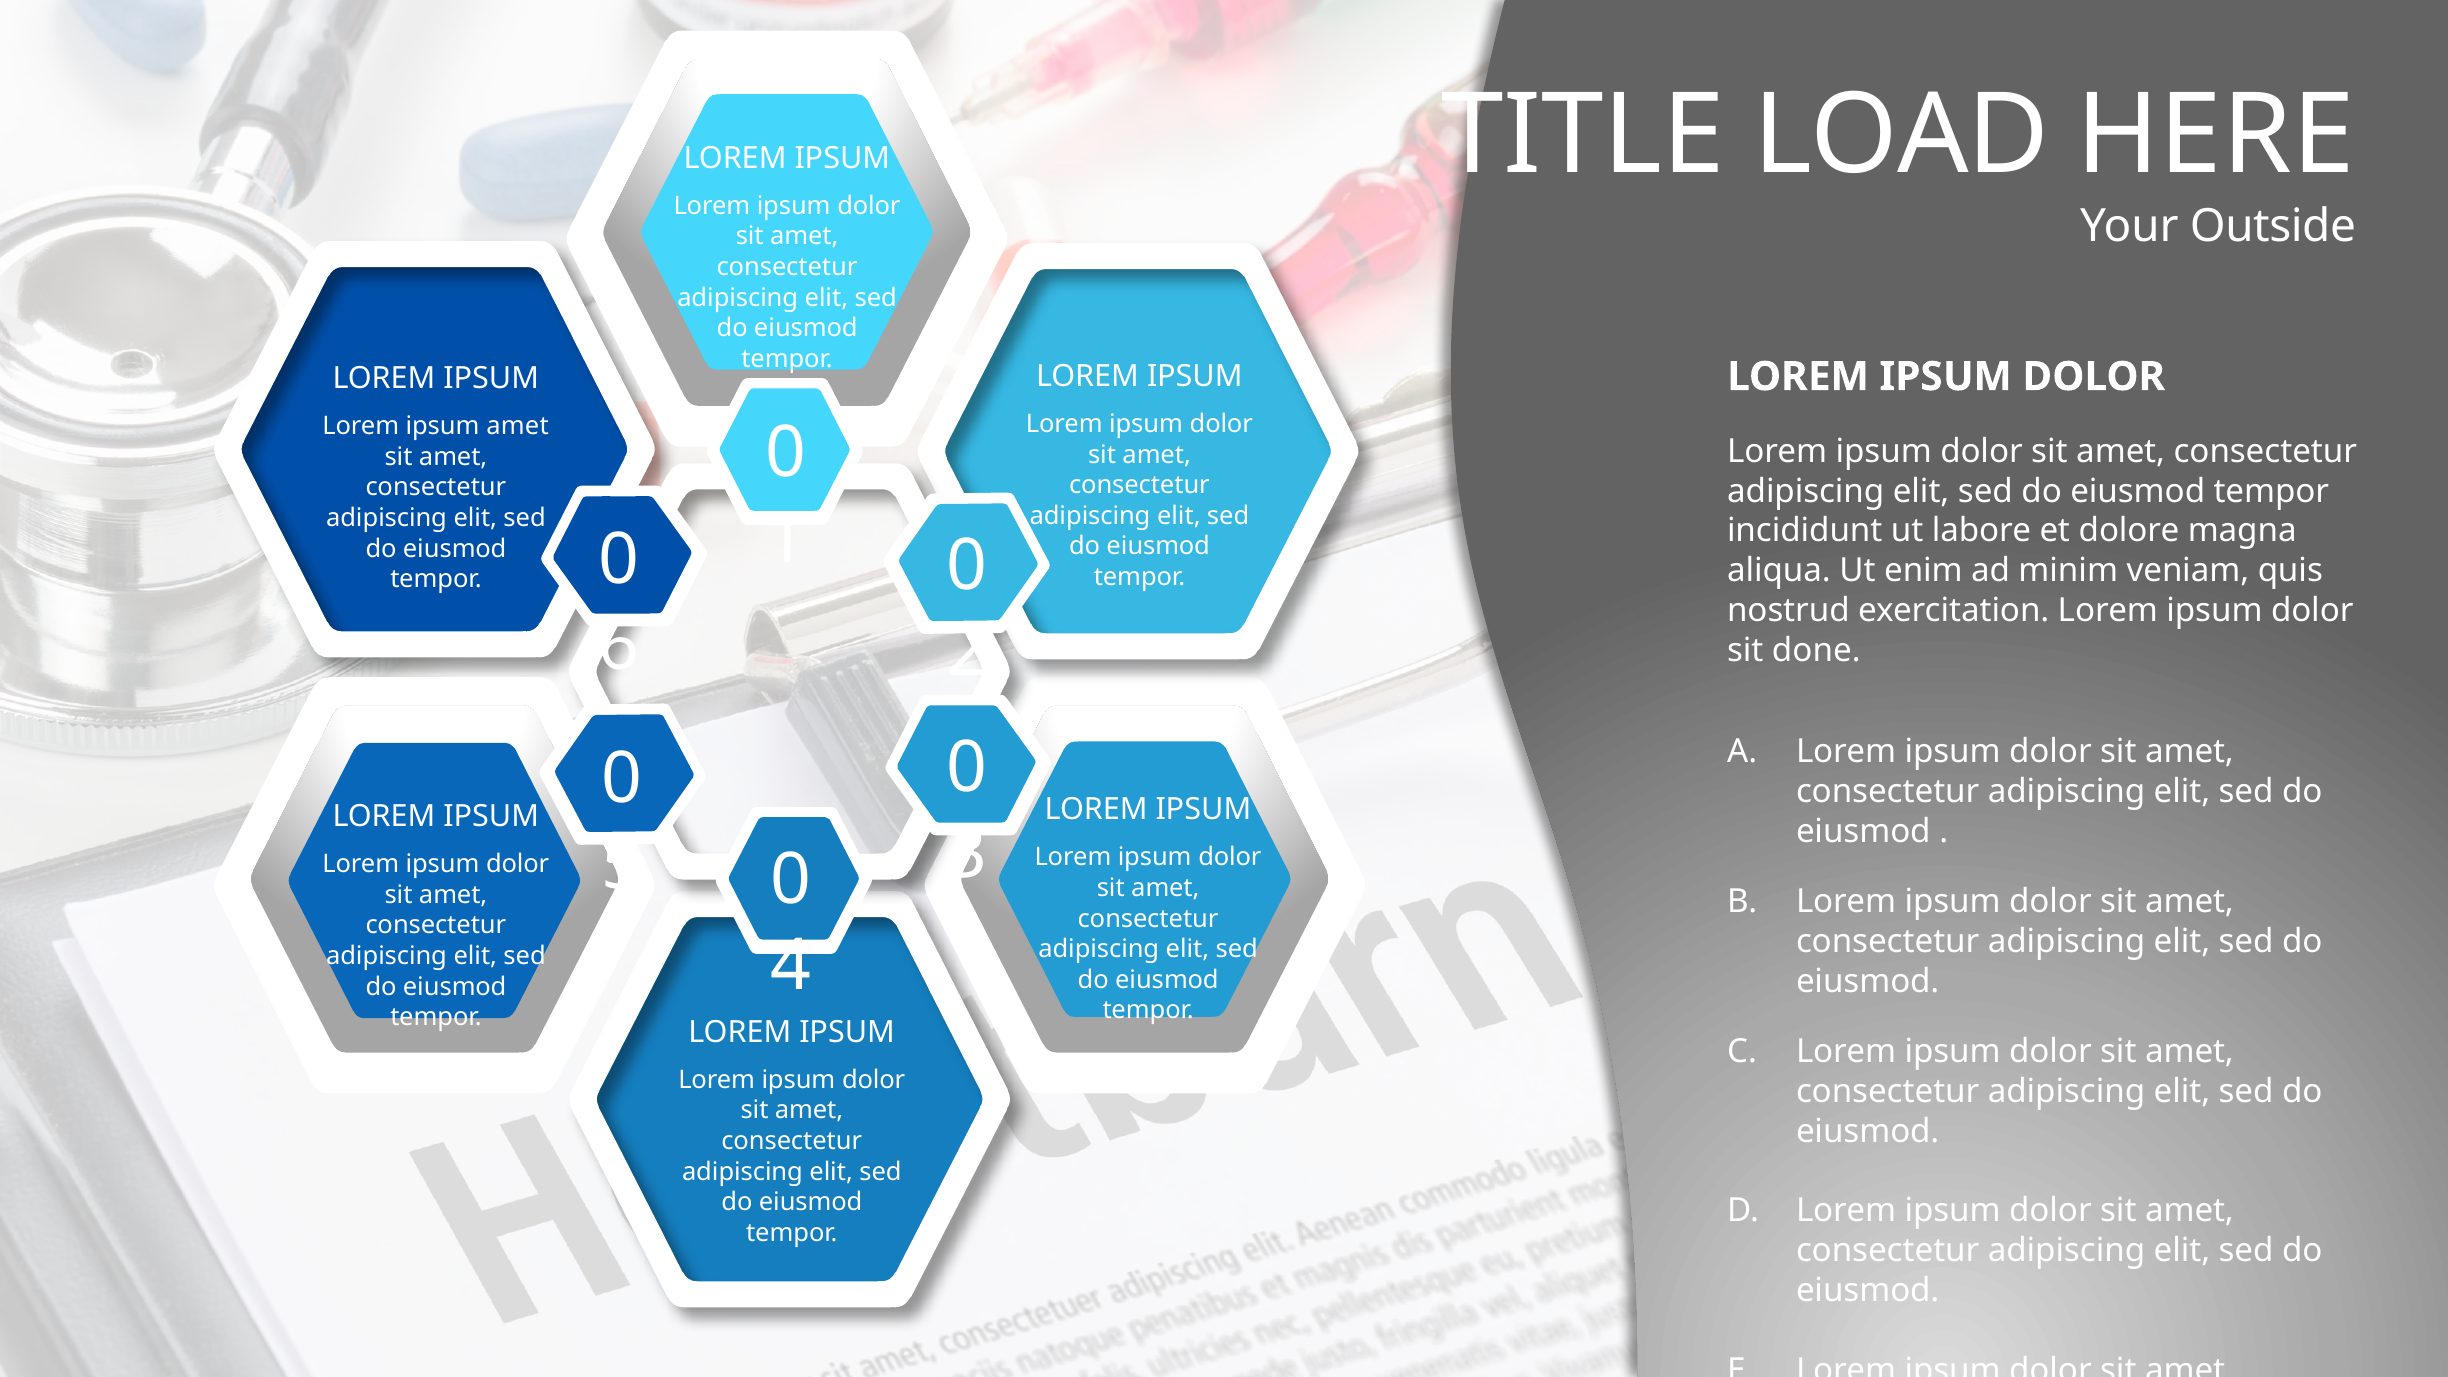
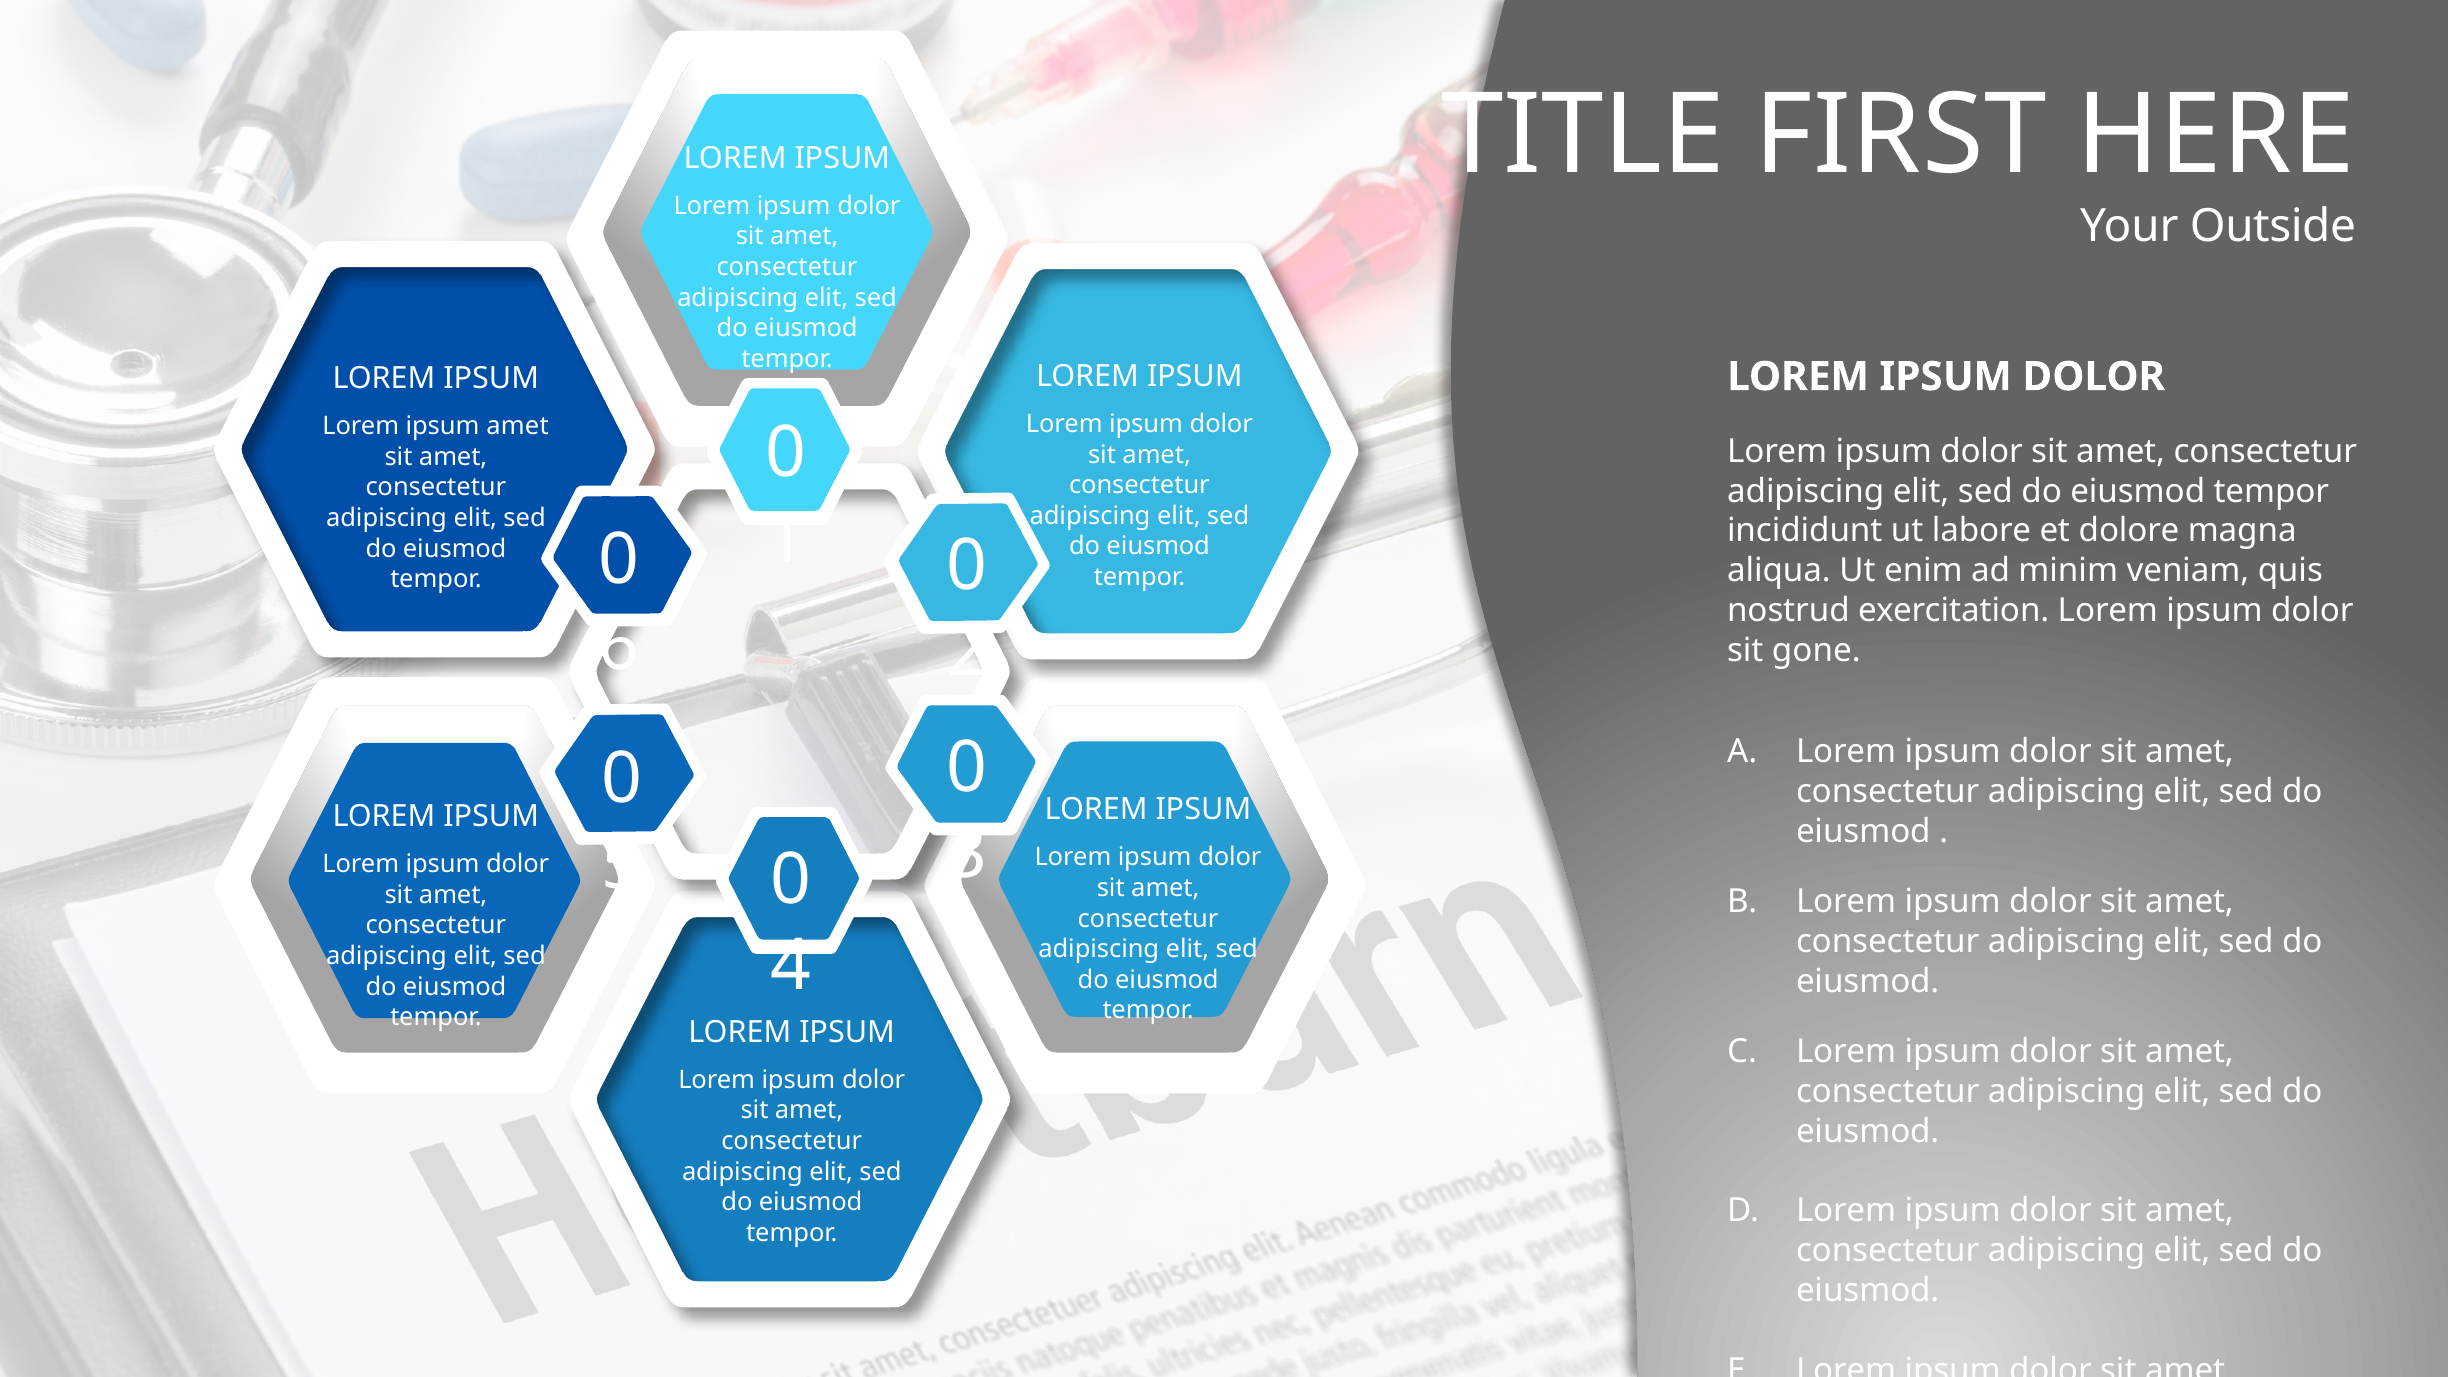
LOAD: LOAD -> FIRST
done: done -> gone
